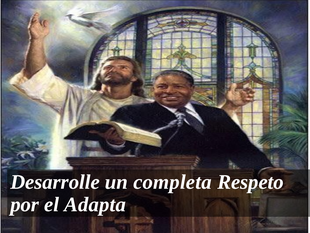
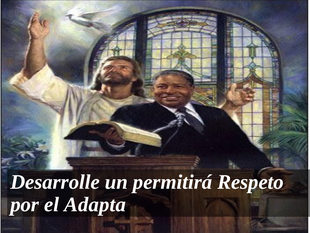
completa: completa -> permitirá
